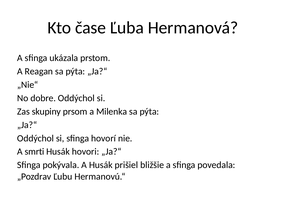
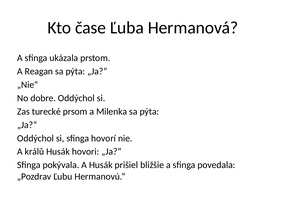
skupiny: skupiny -> turecké
smrti: smrti -> králů
